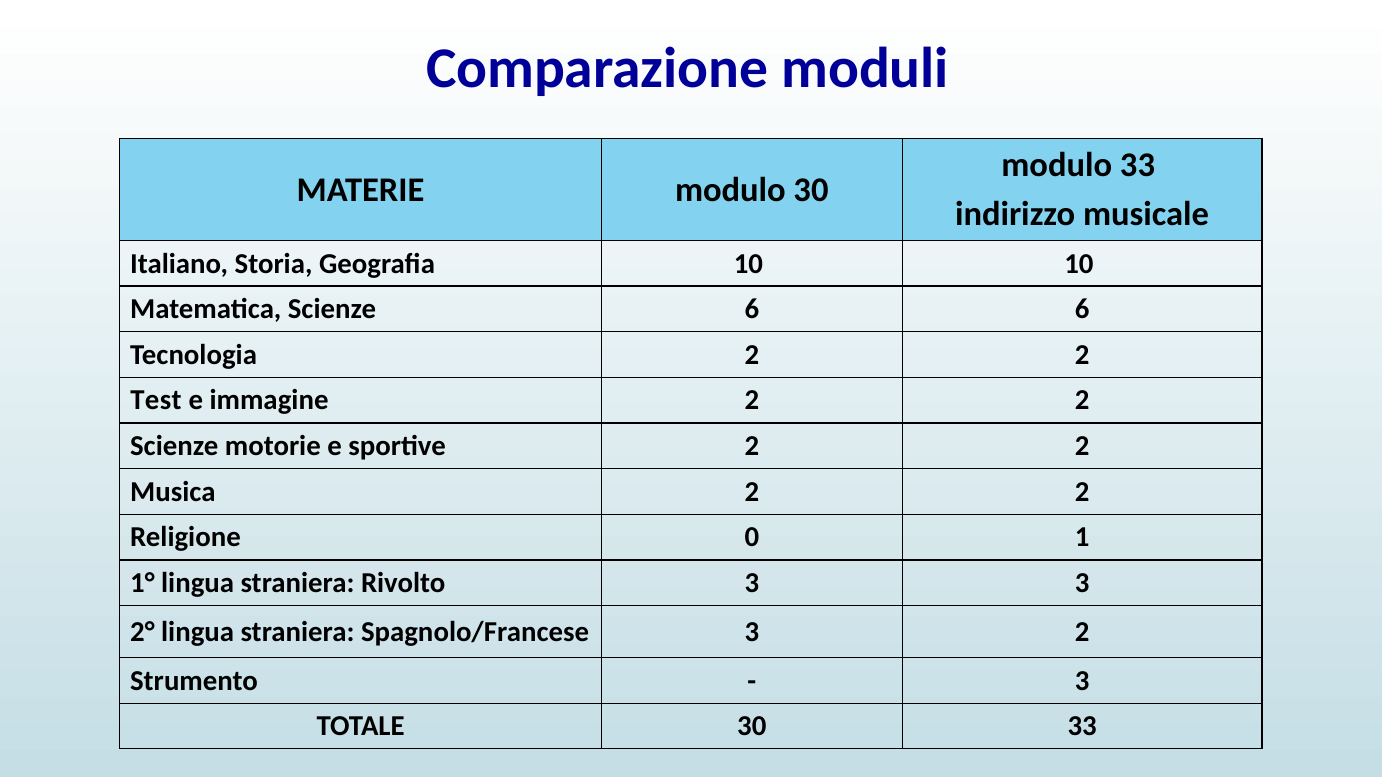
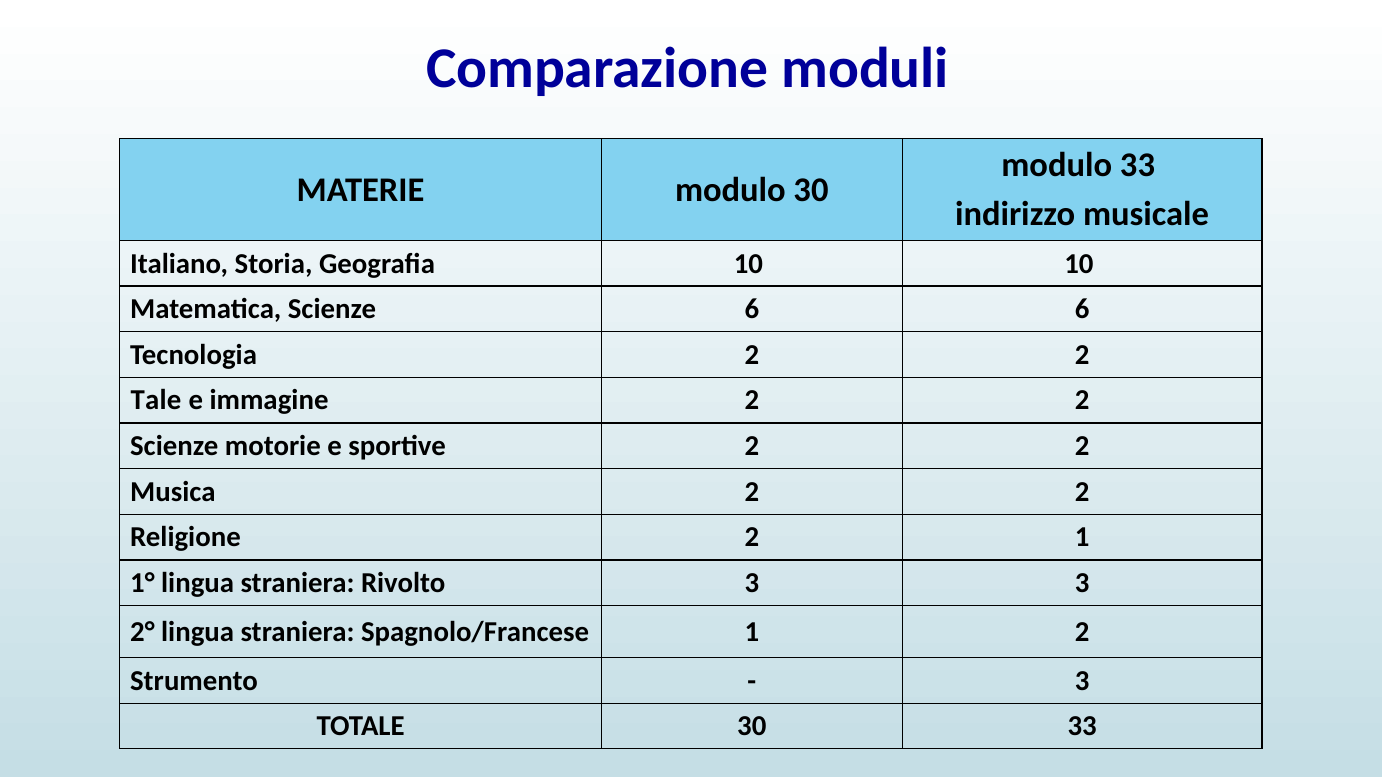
Test: Test -> Tale
Religione 0: 0 -> 2
Spagnolo/Francese 3: 3 -> 1
